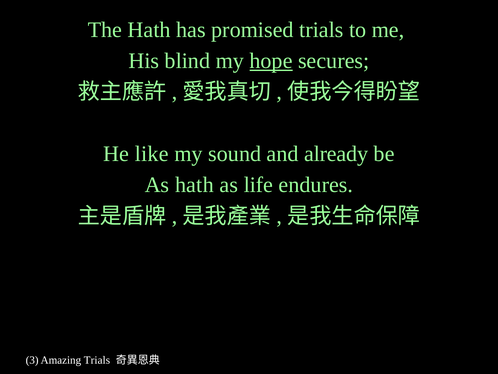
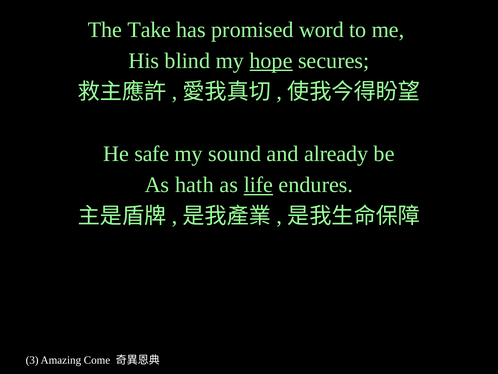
The Hath: Hath -> Take
promised trials: trials -> word
like: like -> safe
life underline: none -> present
Amazing Trials: Trials -> Come
